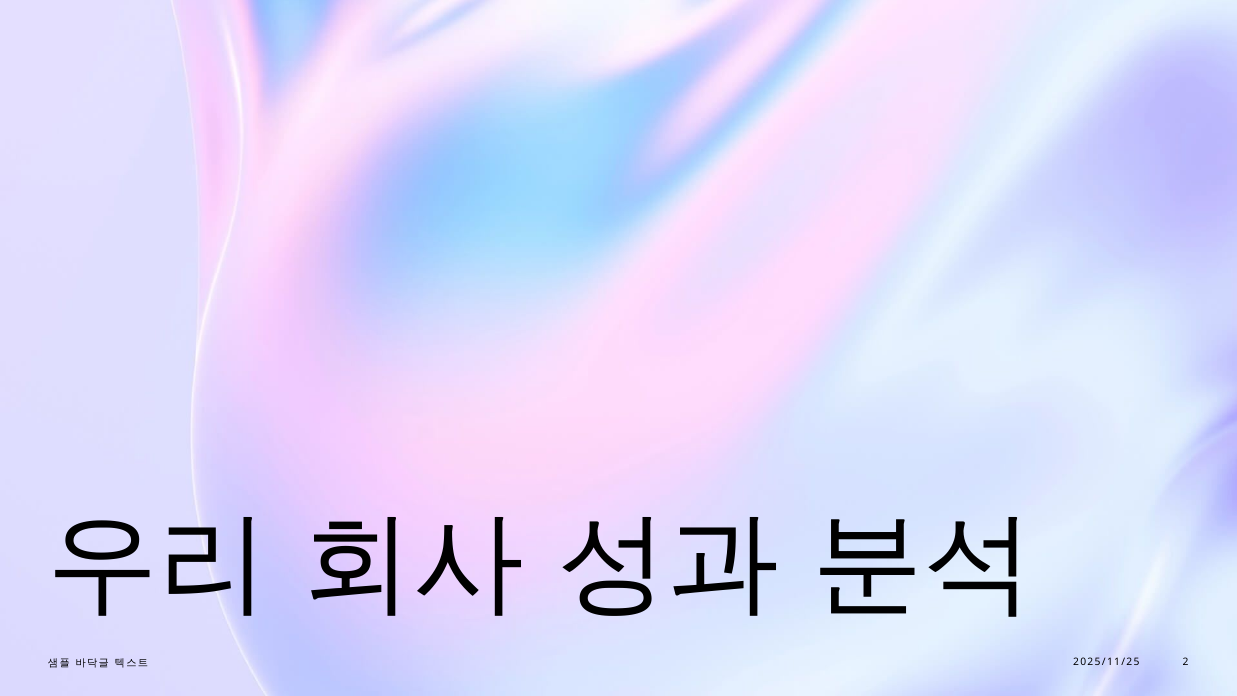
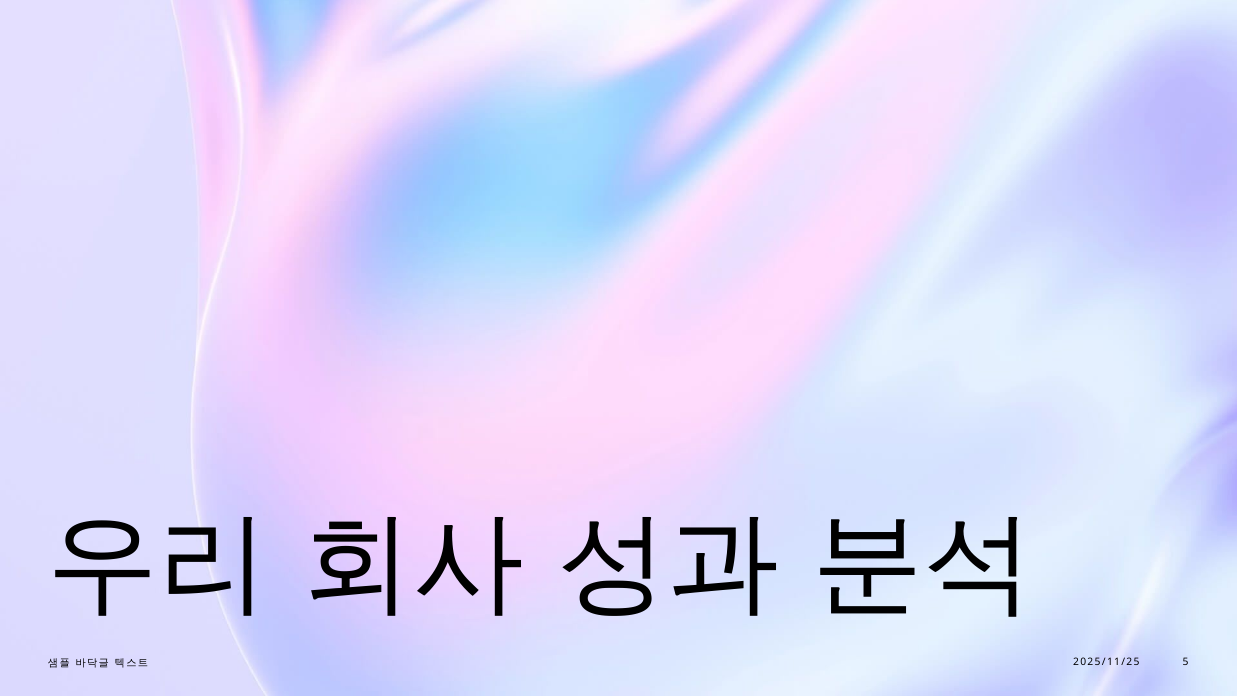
2: 2 -> 5
